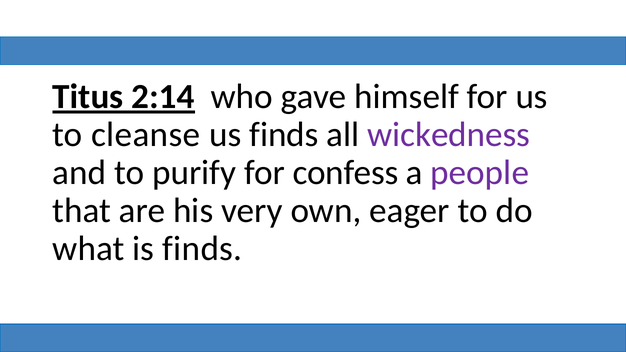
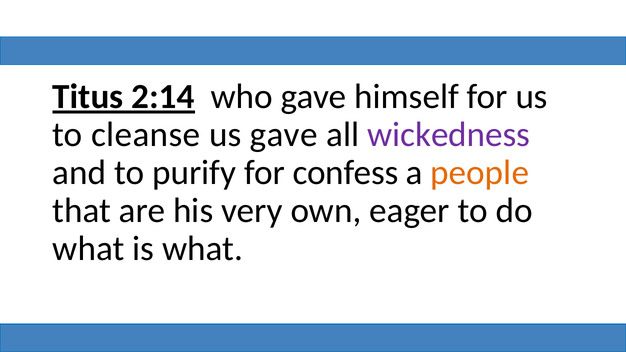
us finds: finds -> gave
people colour: purple -> orange
is finds: finds -> what
